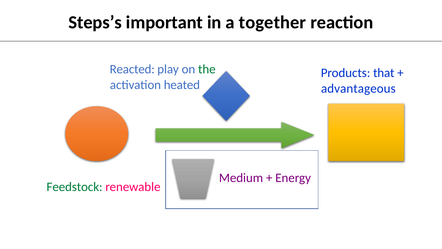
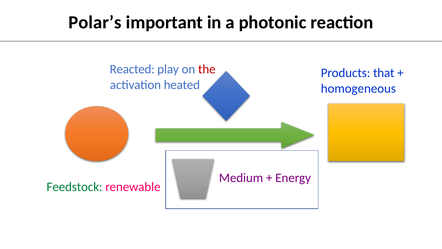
Steps’s: Steps’s -> Polar’s
together: together -> photonic
the colour: green -> red
advantageous: advantageous -> homogeneous
